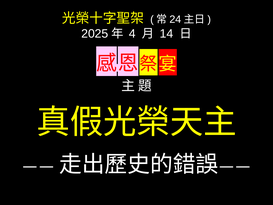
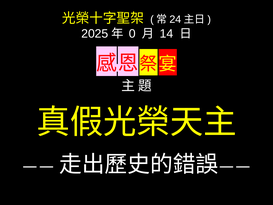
4: 4 -> 0
